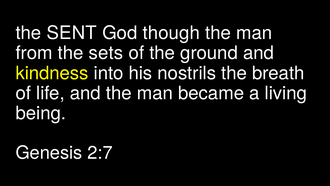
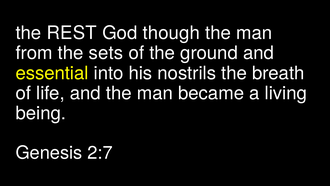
SENT: SENT -> REST
kindness: kindness -> essential
